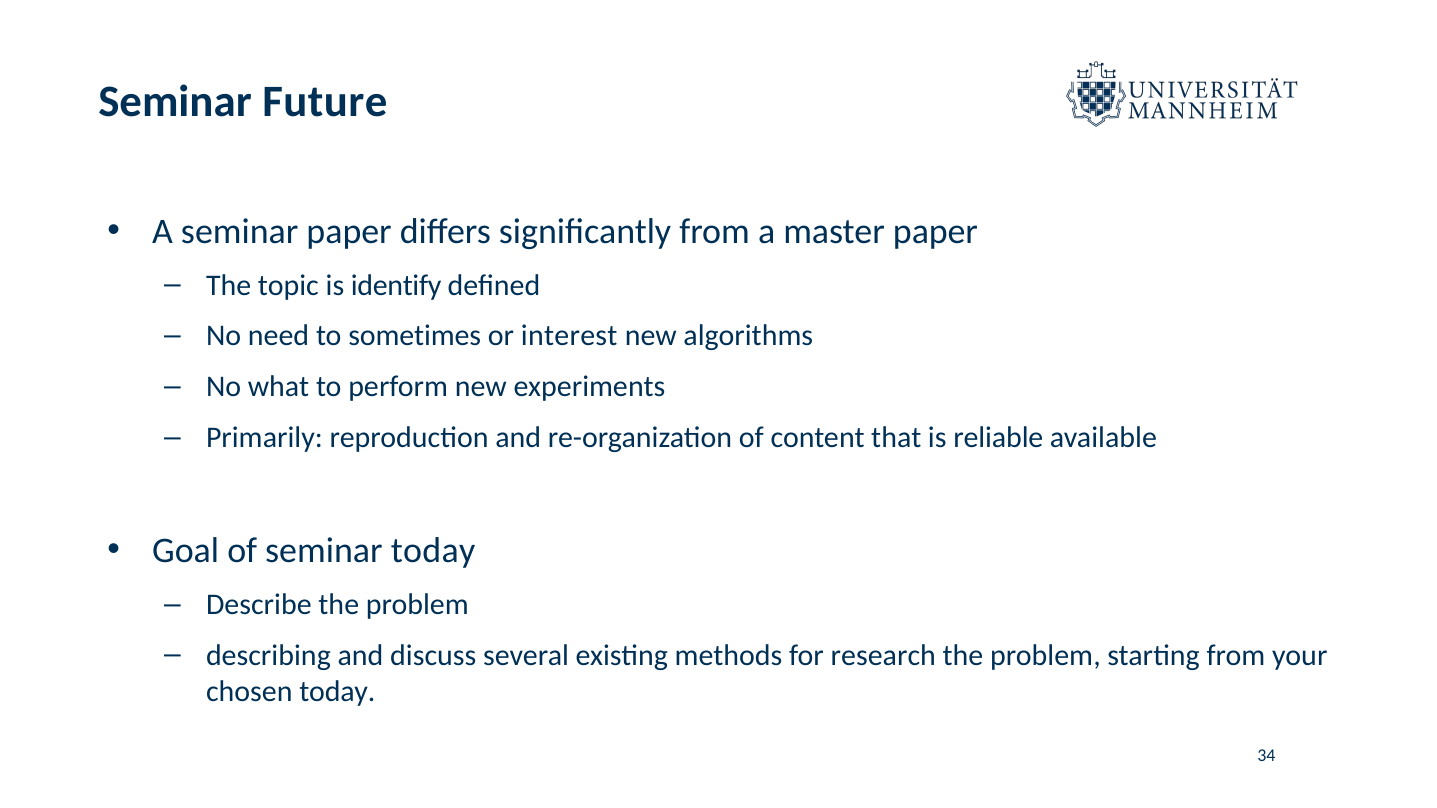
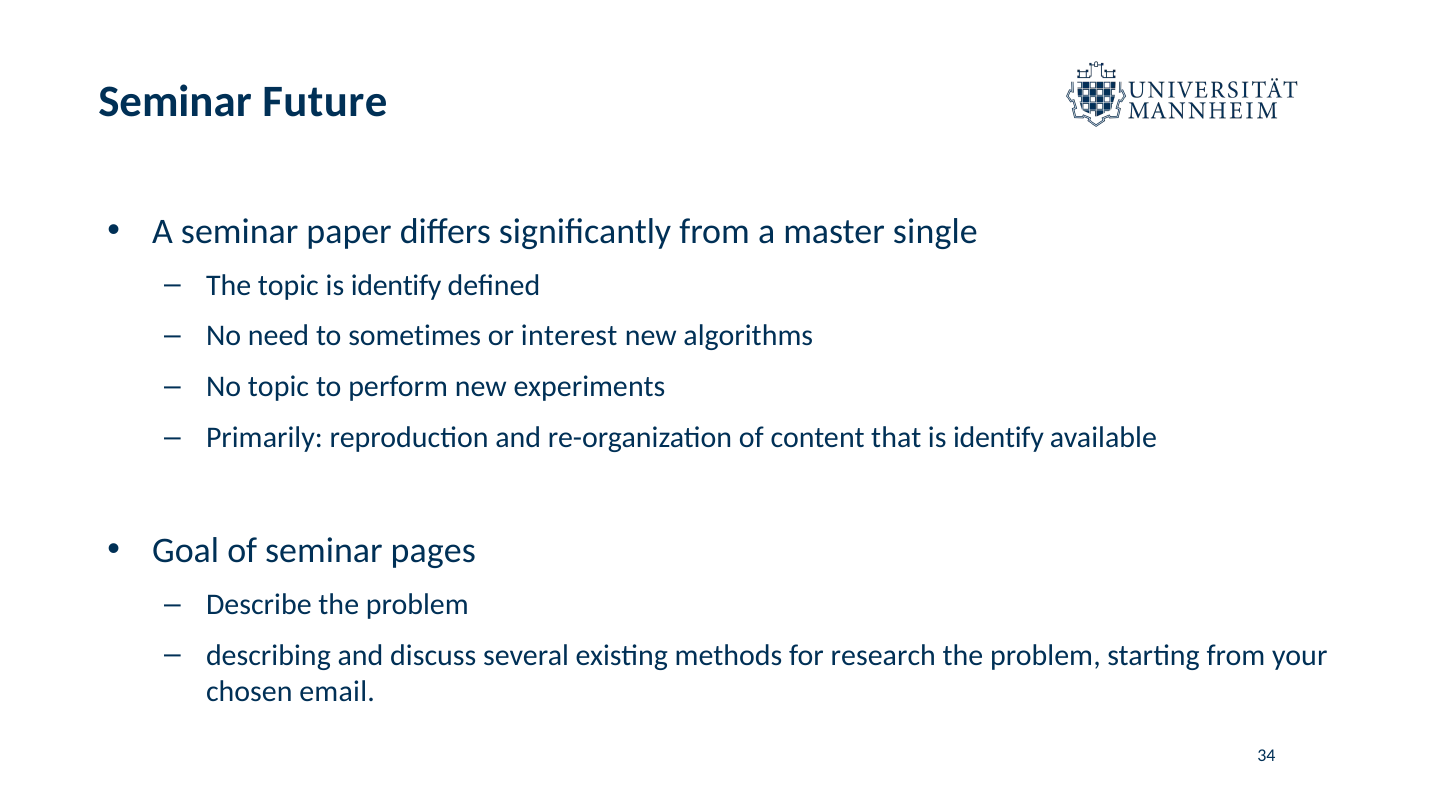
master paper: paper -> single
No what: what -> topic
that is reliable: reliable -> identify
seminar today: today -> pages
chosen today: today -> email
